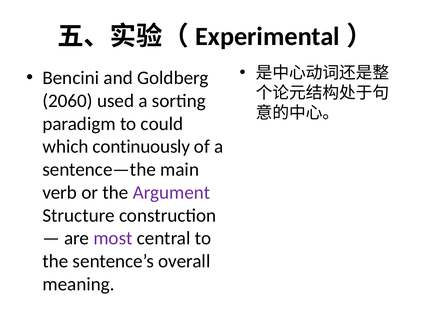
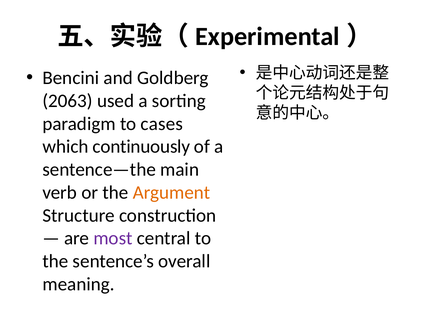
2060: 2060 -> 2063
could: could -> cases
Argument colour: purple -> orange
